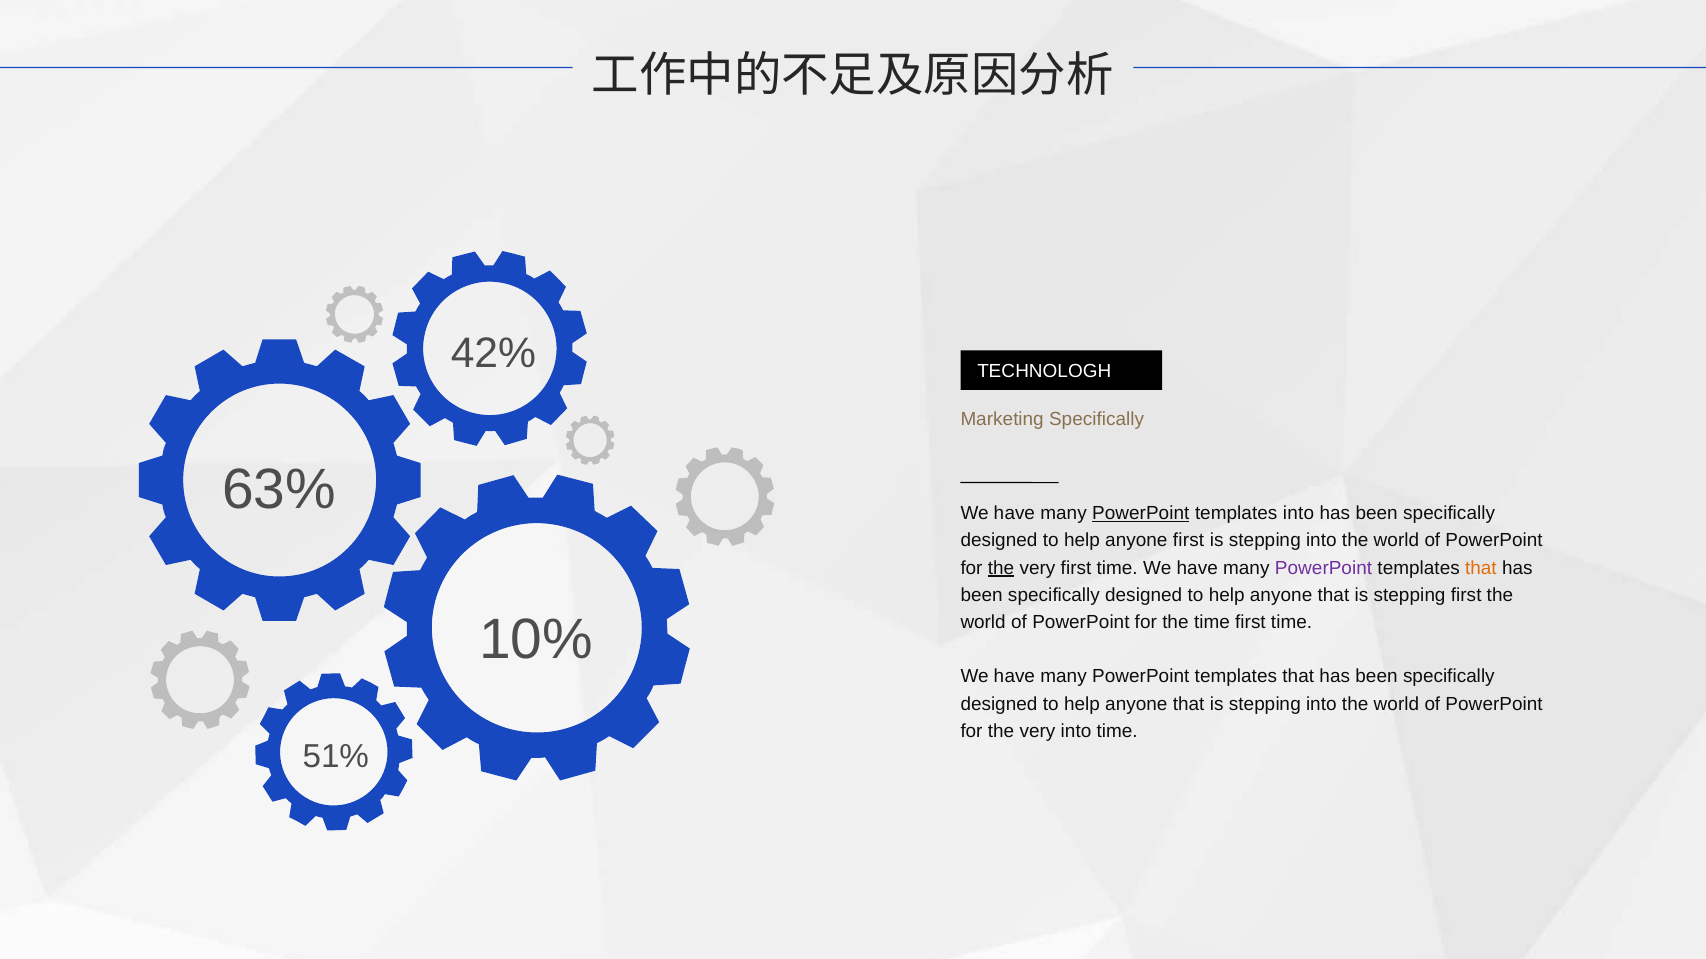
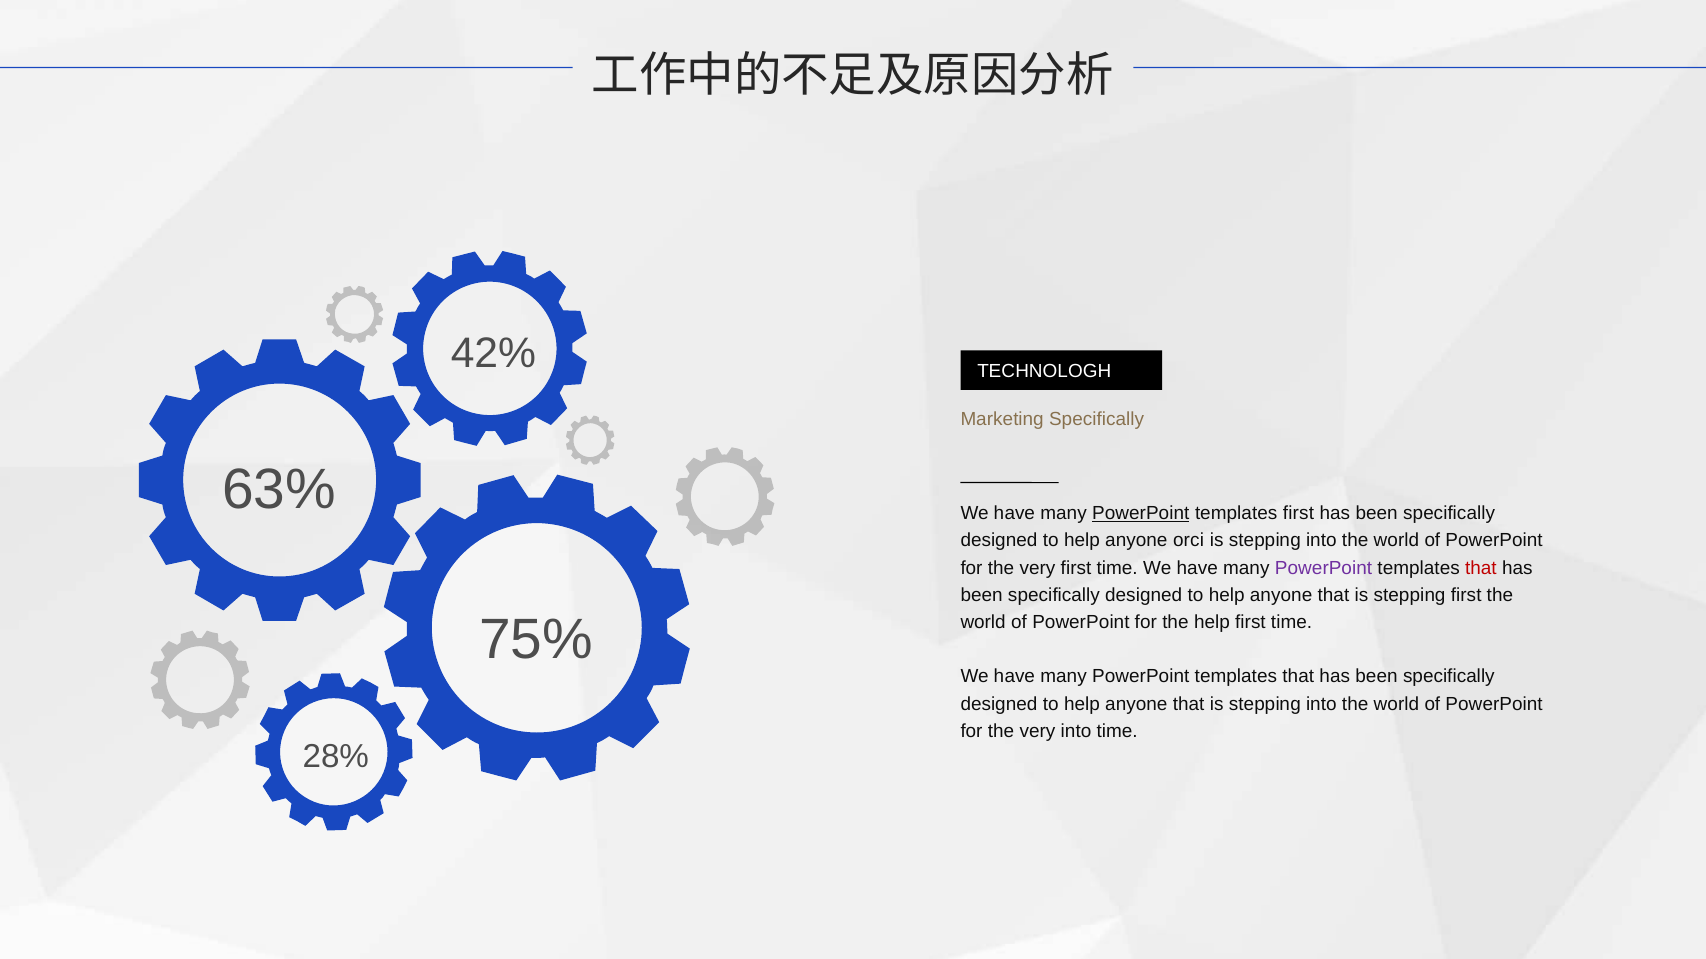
templates into: into -> first
anyone first: first -> orci
the at (1001, 568) underline: present -> none
that at (1481, 568) colour: orange -> red
the time: time -> help
10%: 10% -> 75%
51%: 51% -> 28%
